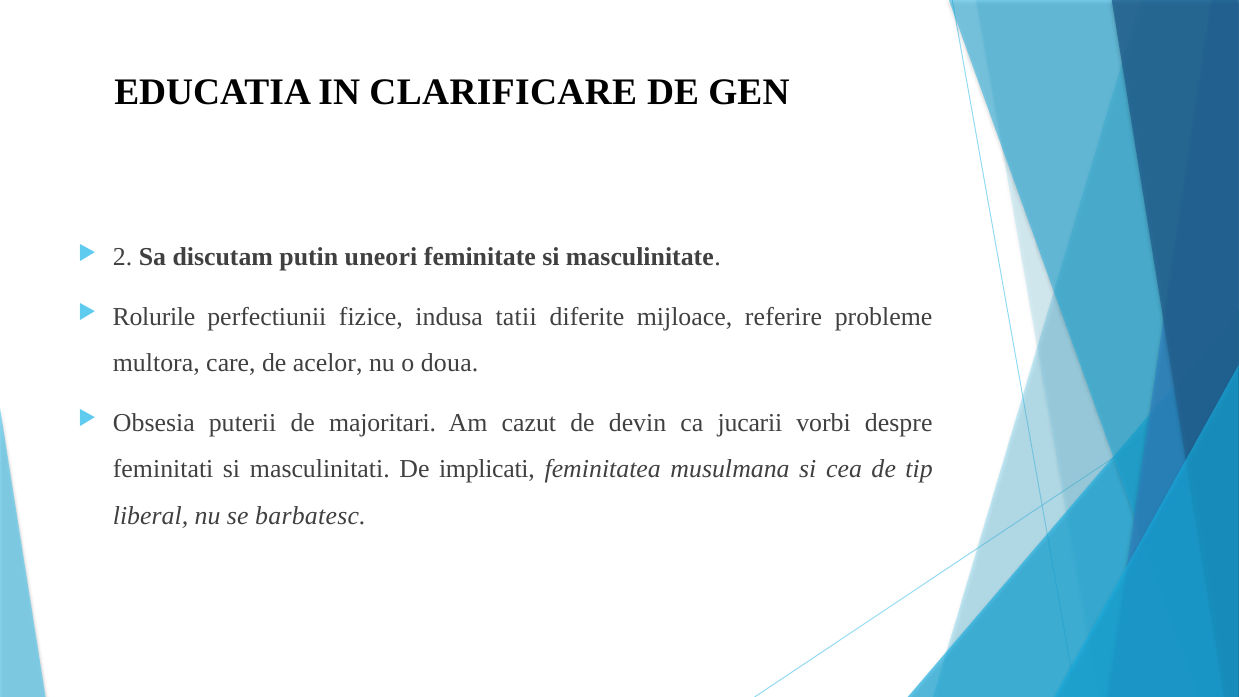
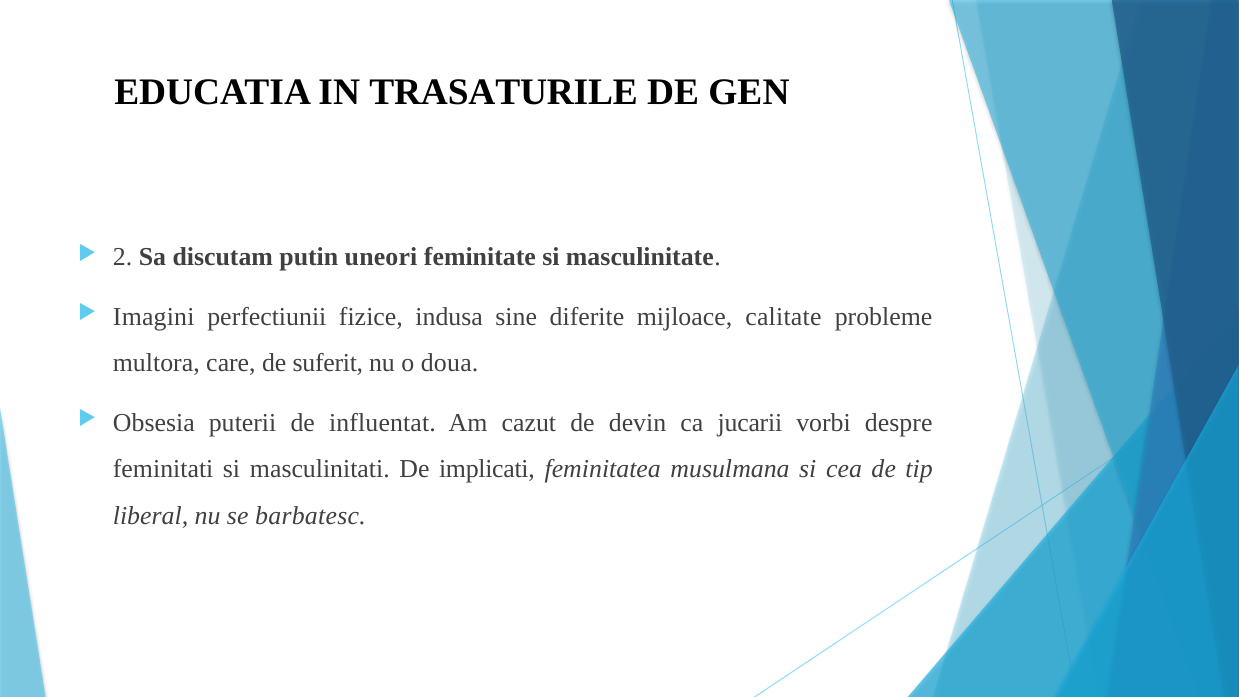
CLARIFICARE: CLARIFICARE -> TRASATURILE
Rolurile: Rolurile -> Imagini
tatii: tatii -> sine
referire: referire -> calitate
acelor: acelor -> suferit
majoritari: majoritari -> influentat
